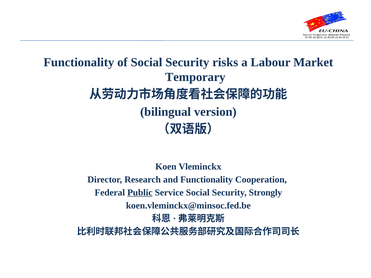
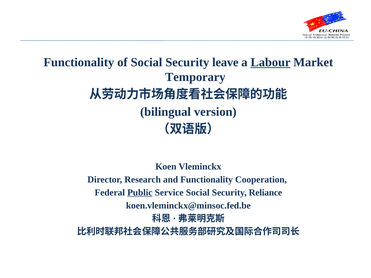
risks: risks -> leave
Labour underline: none -> present
Strongly: Strongly -> Reliance
